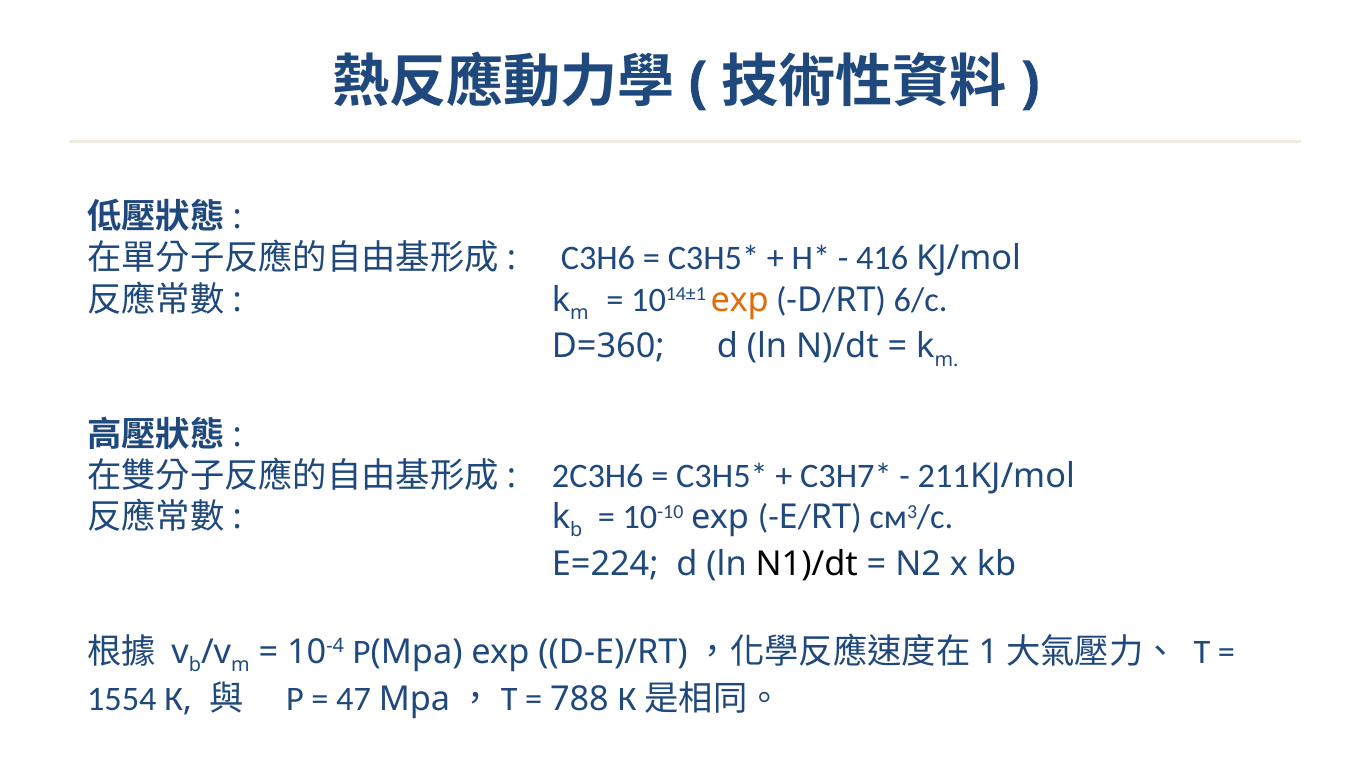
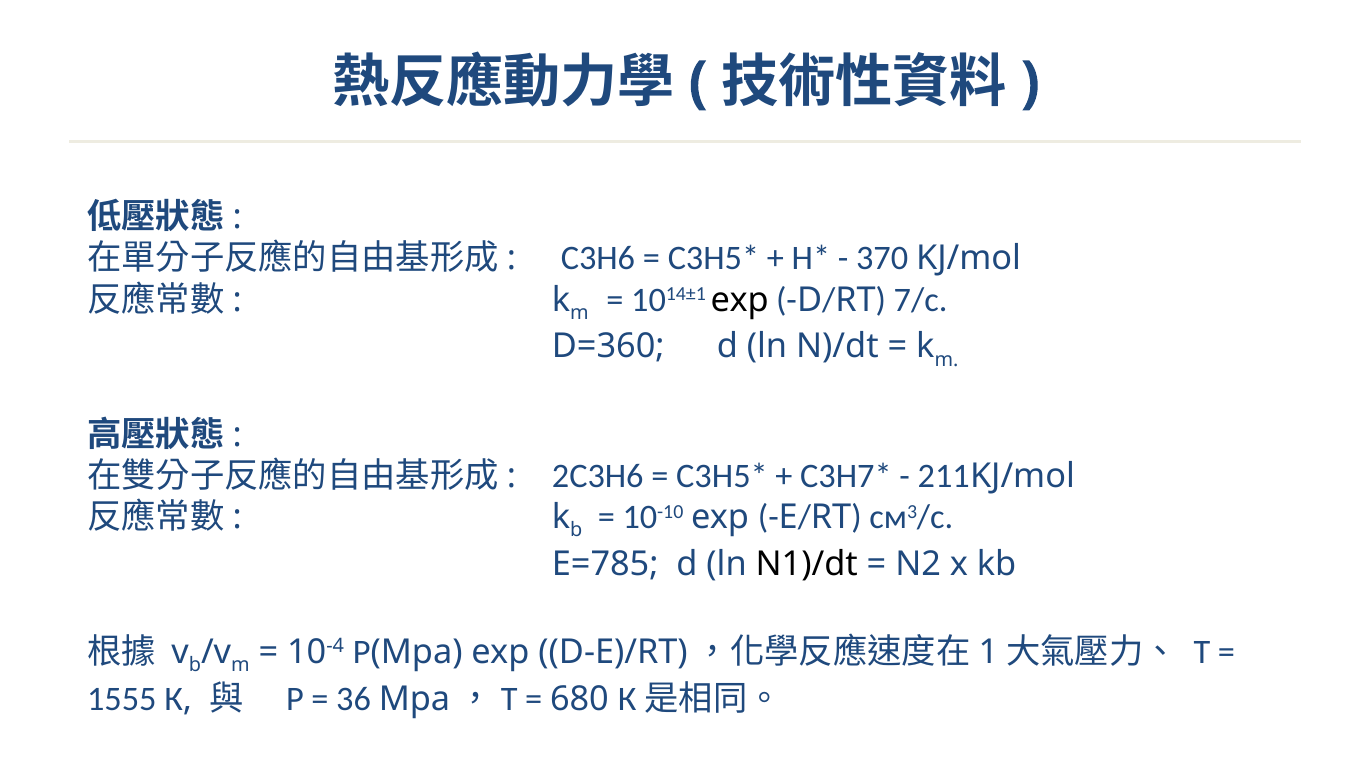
416: 416 -> 370
exp at (740, 300) colour: orange -> black
6/с: 6/с -> 7/с
E=224: E=224 -> E=785
1554: 1554 -> 1555
47: 47 -> 36
788: 788 -> 680
